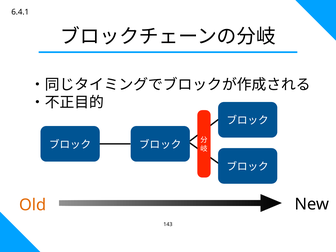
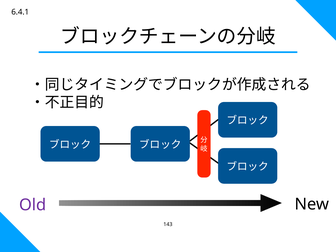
Old colour: orange -> purple
